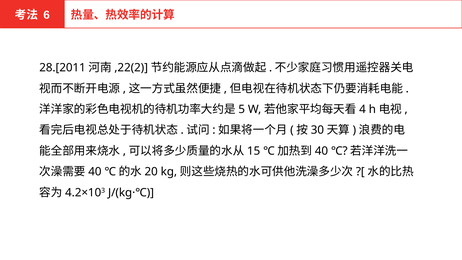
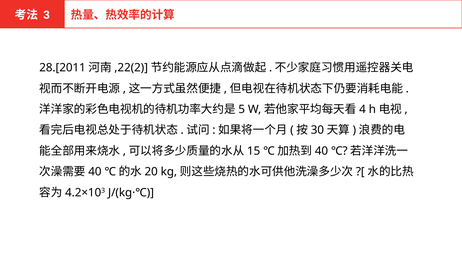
6: 6 -> 3
